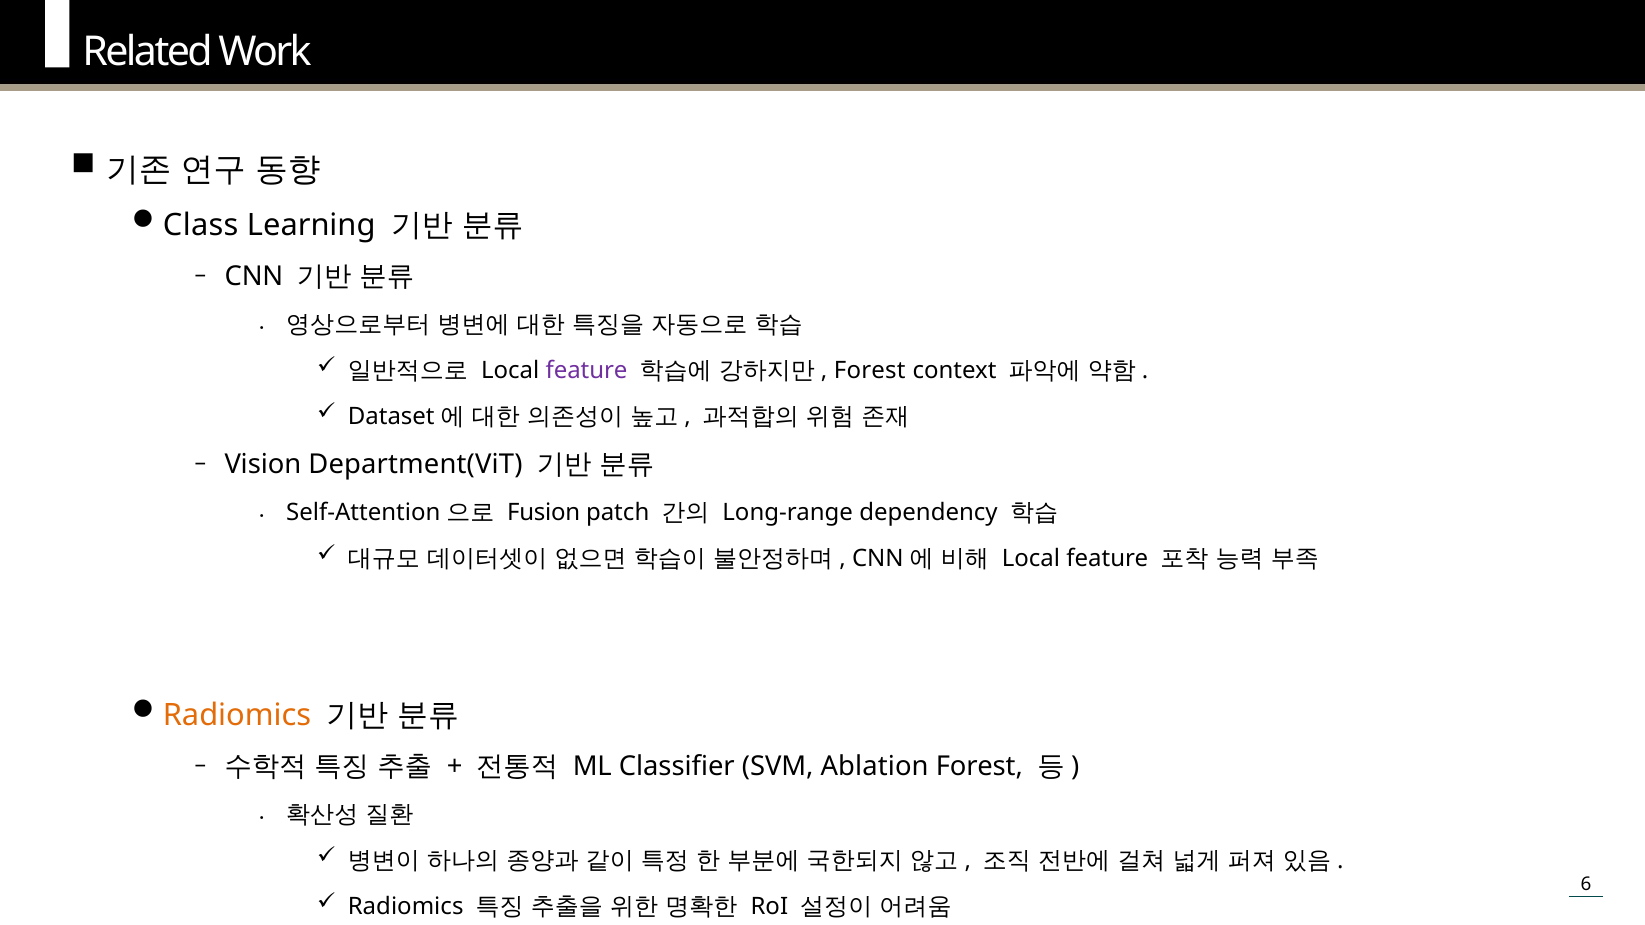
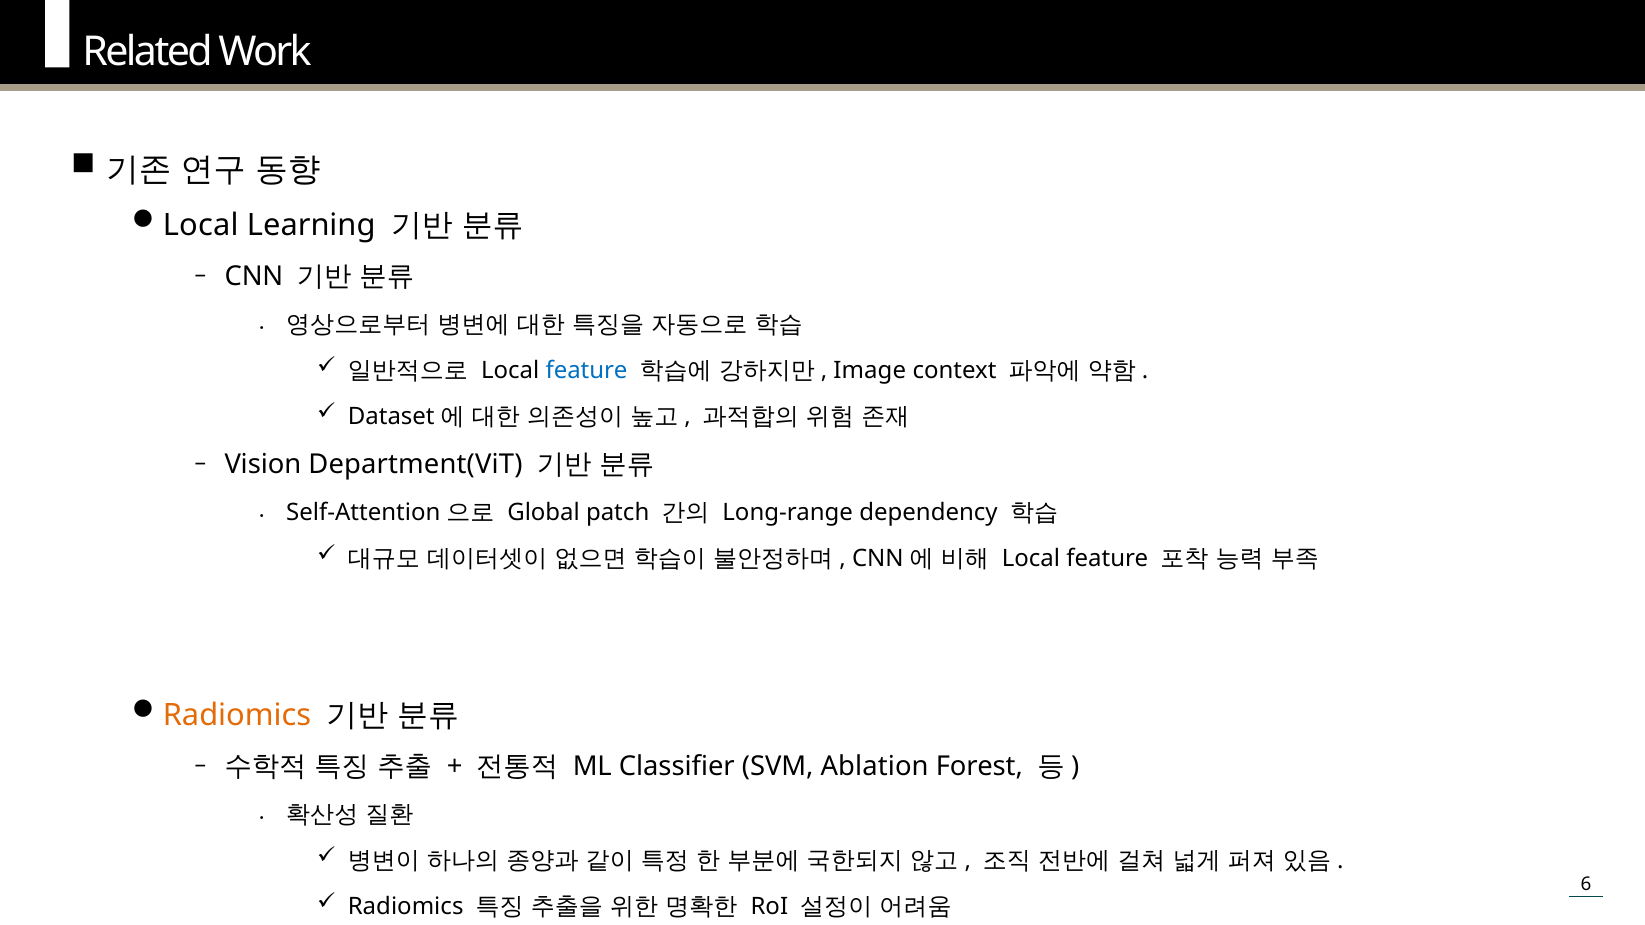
Class at (201, 225): Class -> Local
feature at (587, 371) colour: purple -> blue
Forest at (870, 371): Forest -> Image
Fusion: Fusion -> Global
